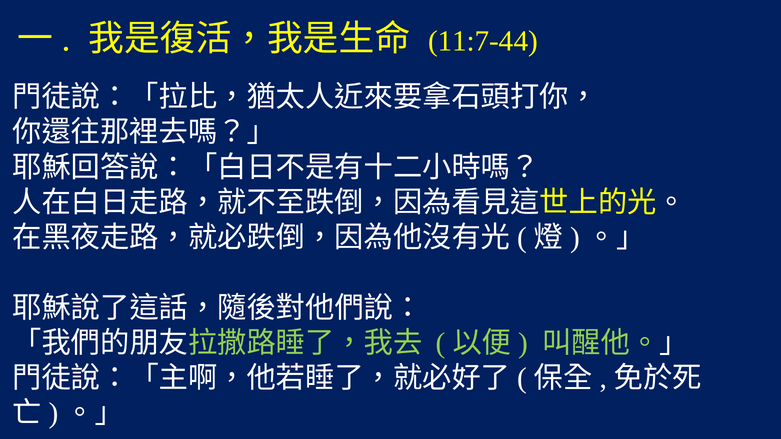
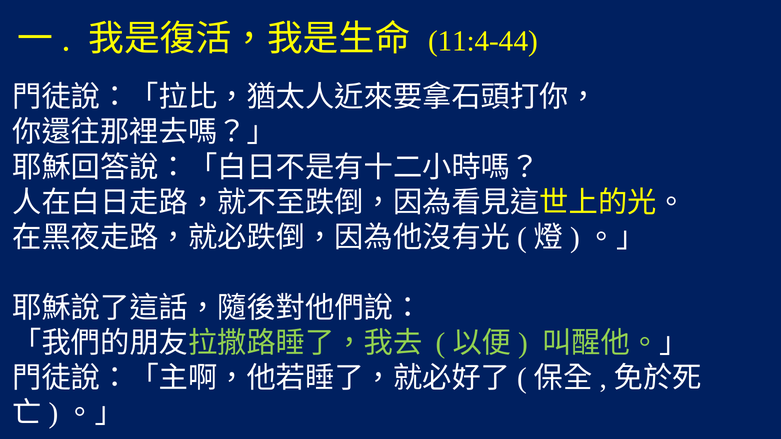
11:7-44: 11:7-44 -> 11:4-44
